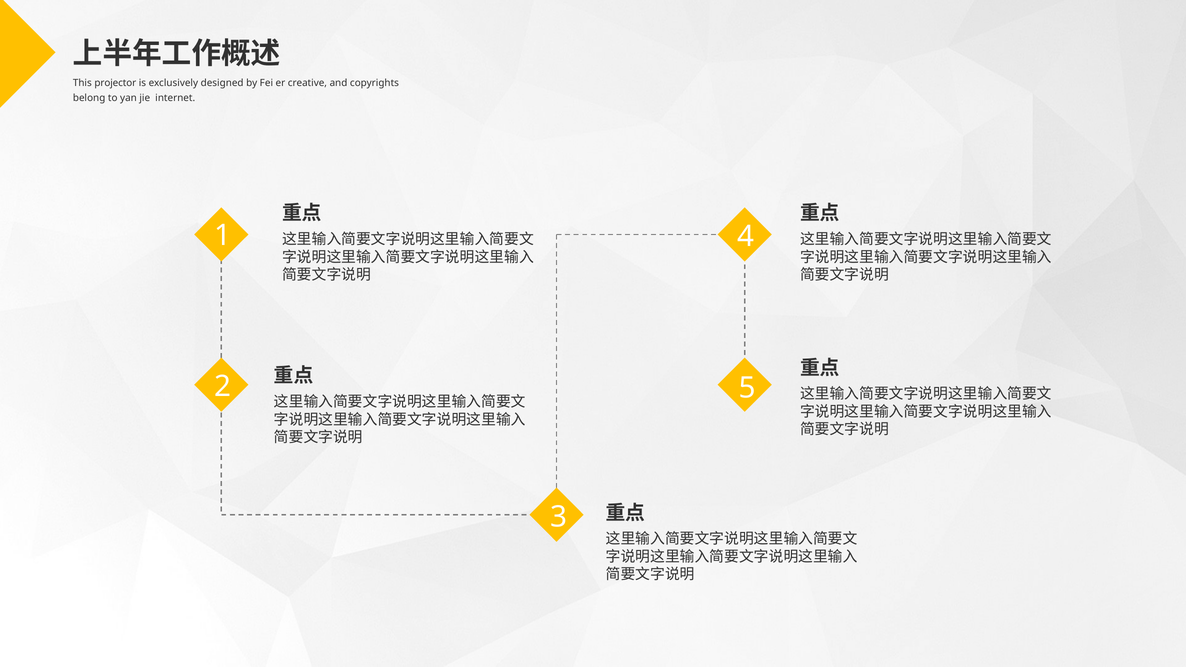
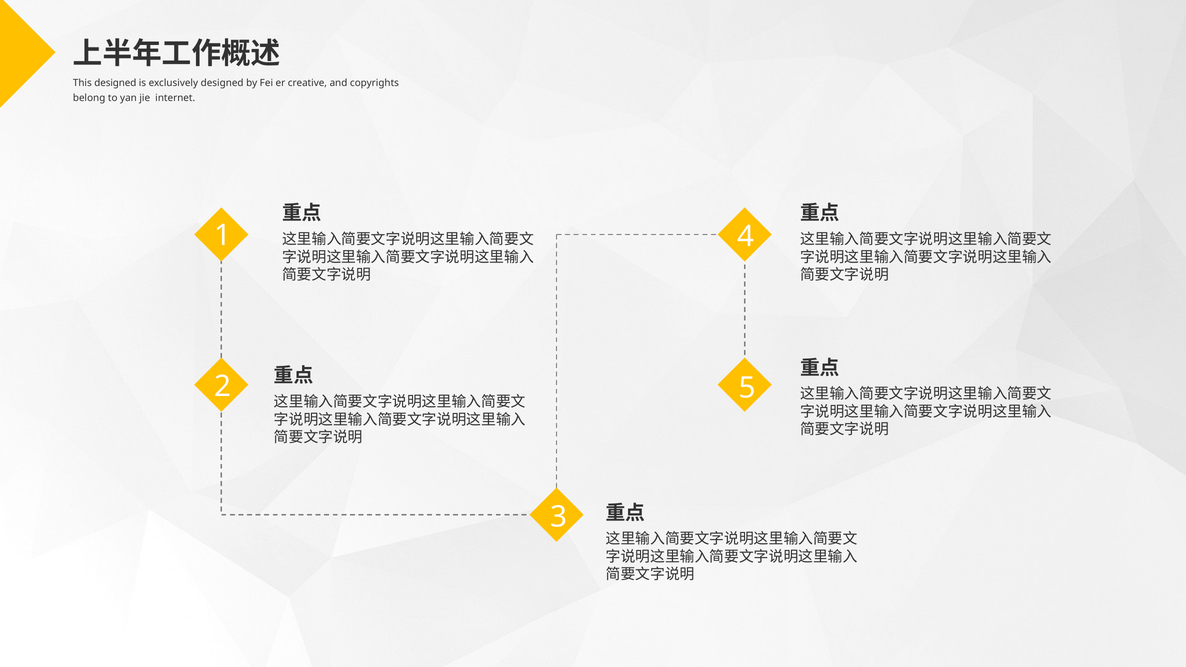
This projector: projector -> designed
